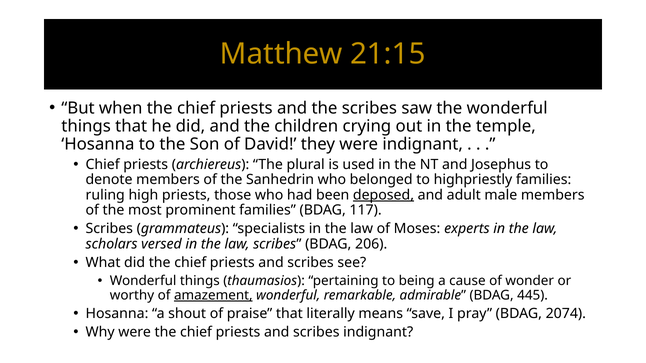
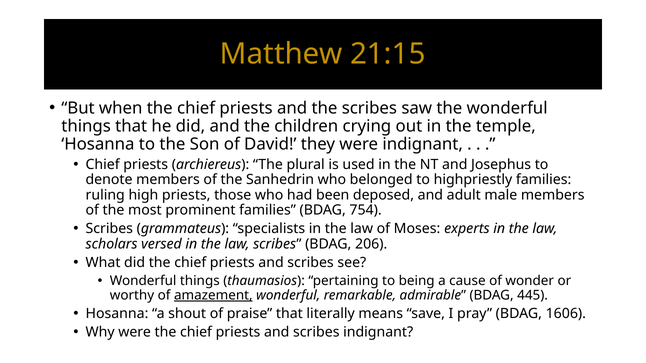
deposed underline: present -> none
117: 117 -> 754
2074: 2074 -> 1606
